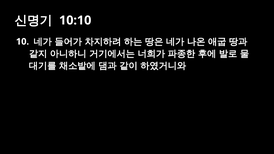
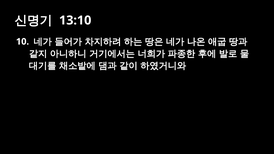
10:10: 10:10 -> 13:10
